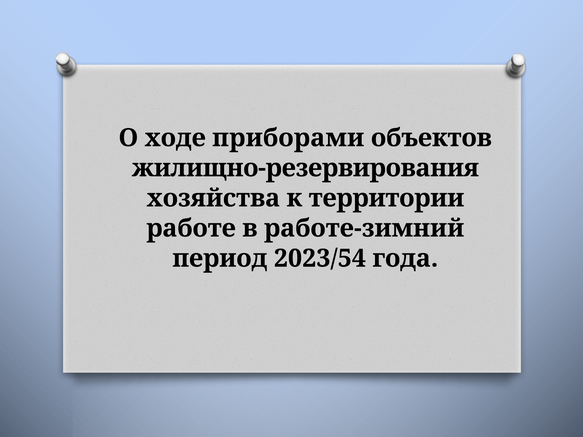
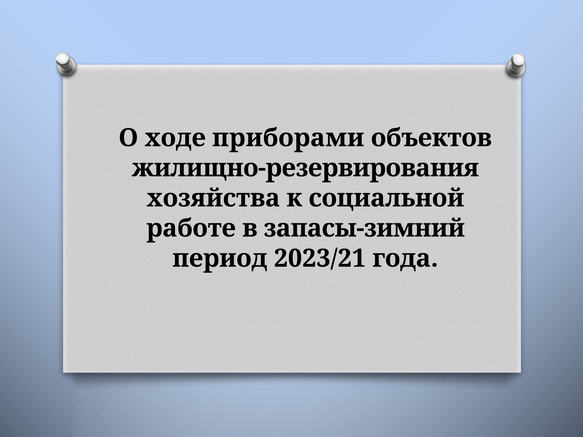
территории: территории -> социальной
работе-зимний: работе-зимний -> запасы-зимний
2023/54: 2023/54 -> 2023/21
